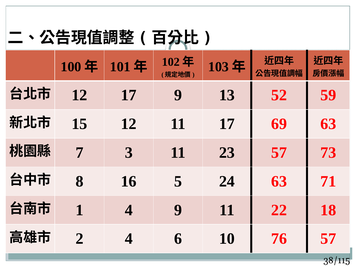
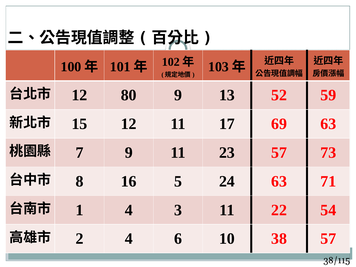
12 17: 17 -> 80
7 3: 3 -> 9
4 9: 9 -> 3
18: 18 -> 54
76: 76 -> 38
